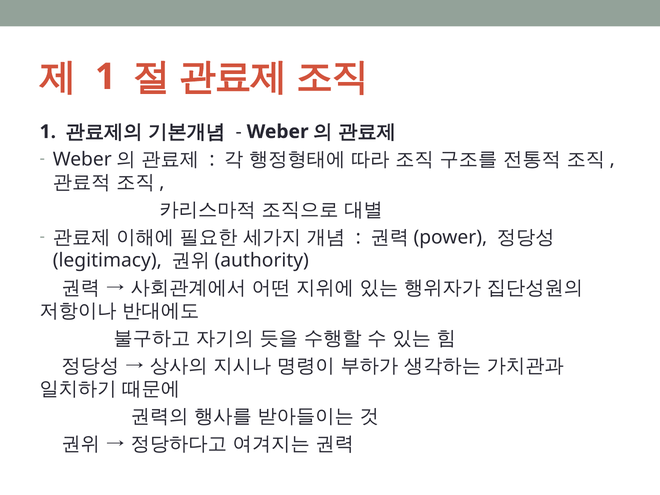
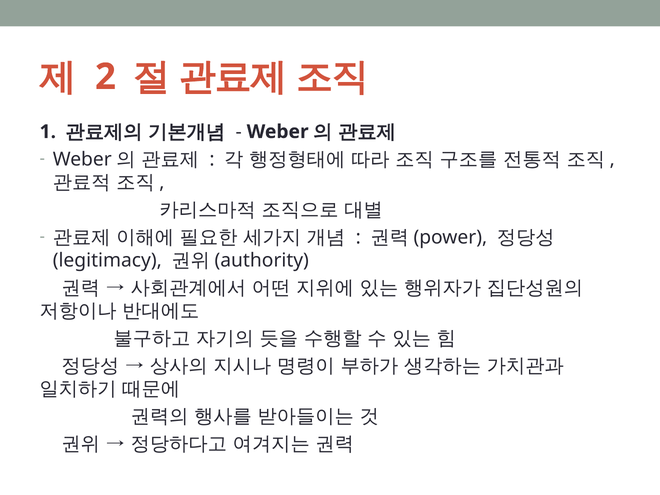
1 at (105, 77): 1 -> 2
